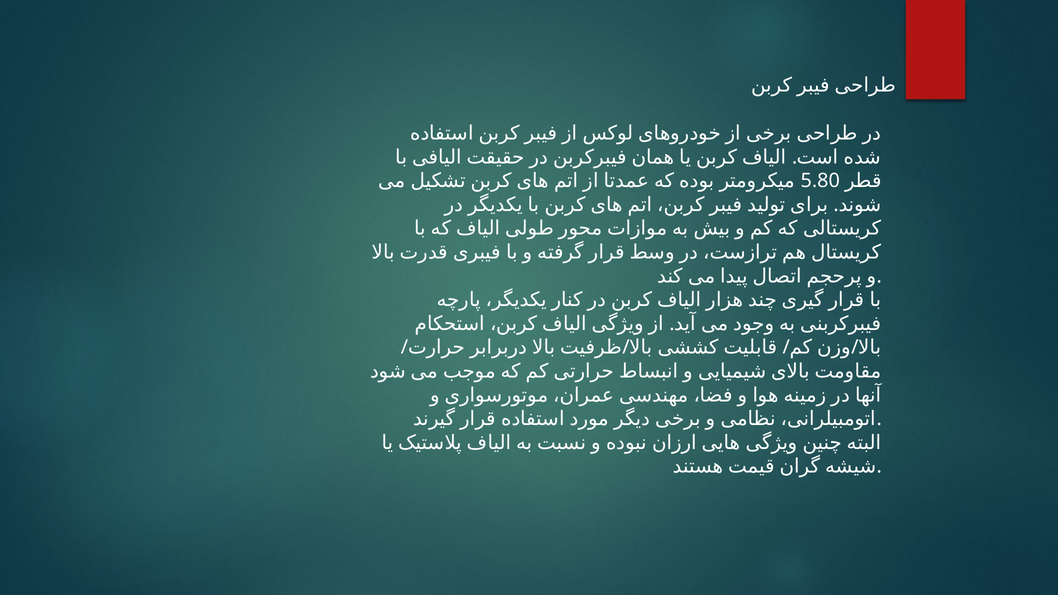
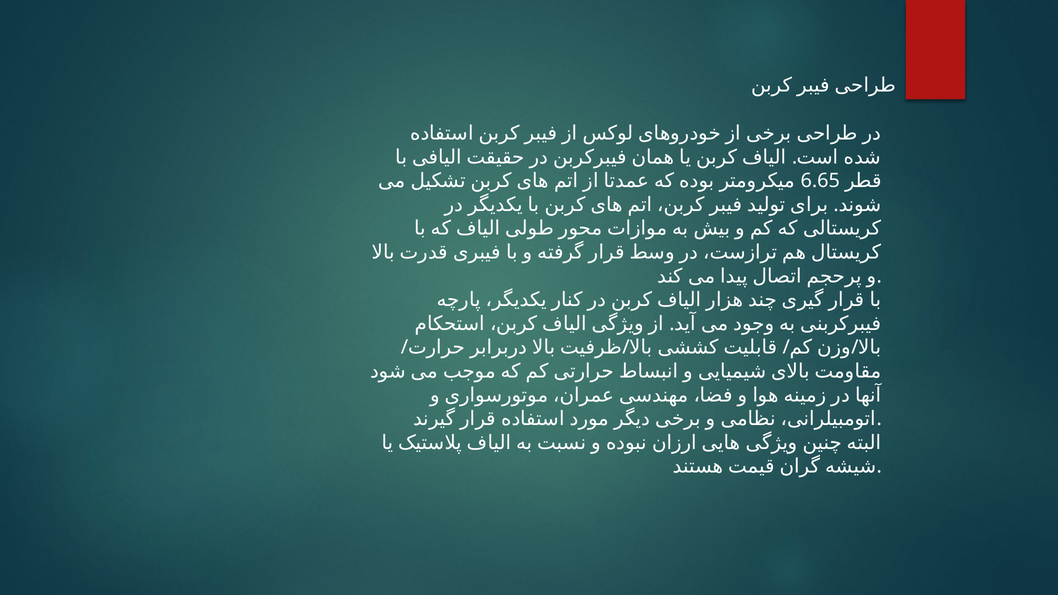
5.80: 5.80 -> 6.65
